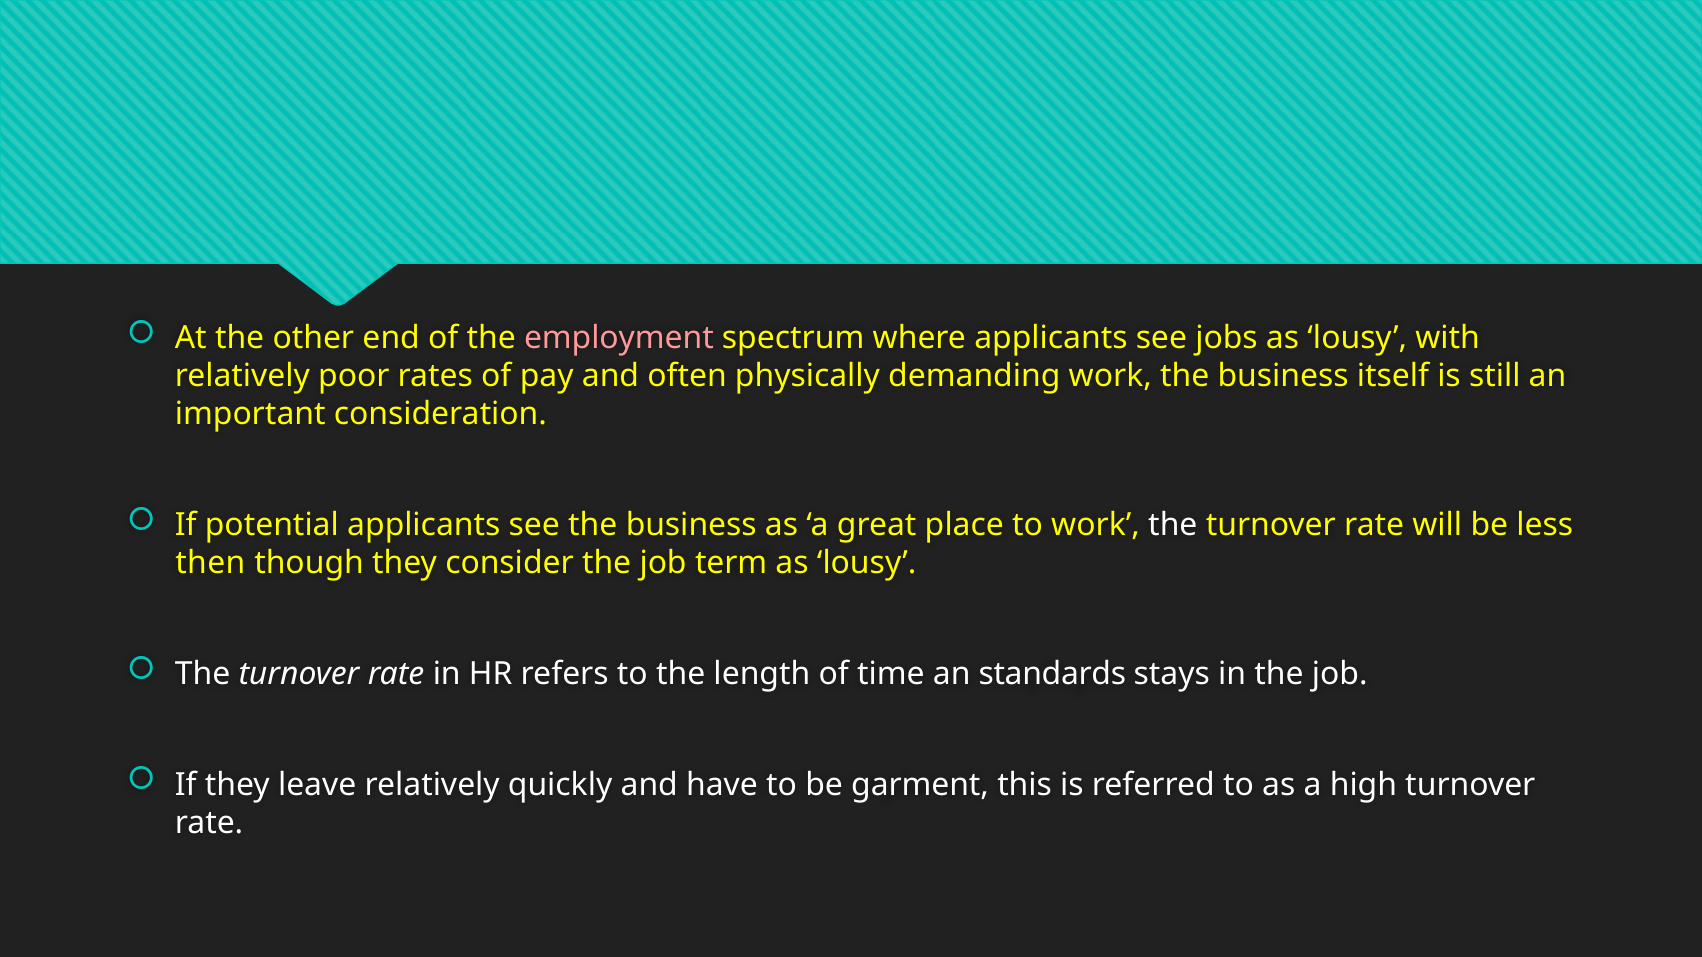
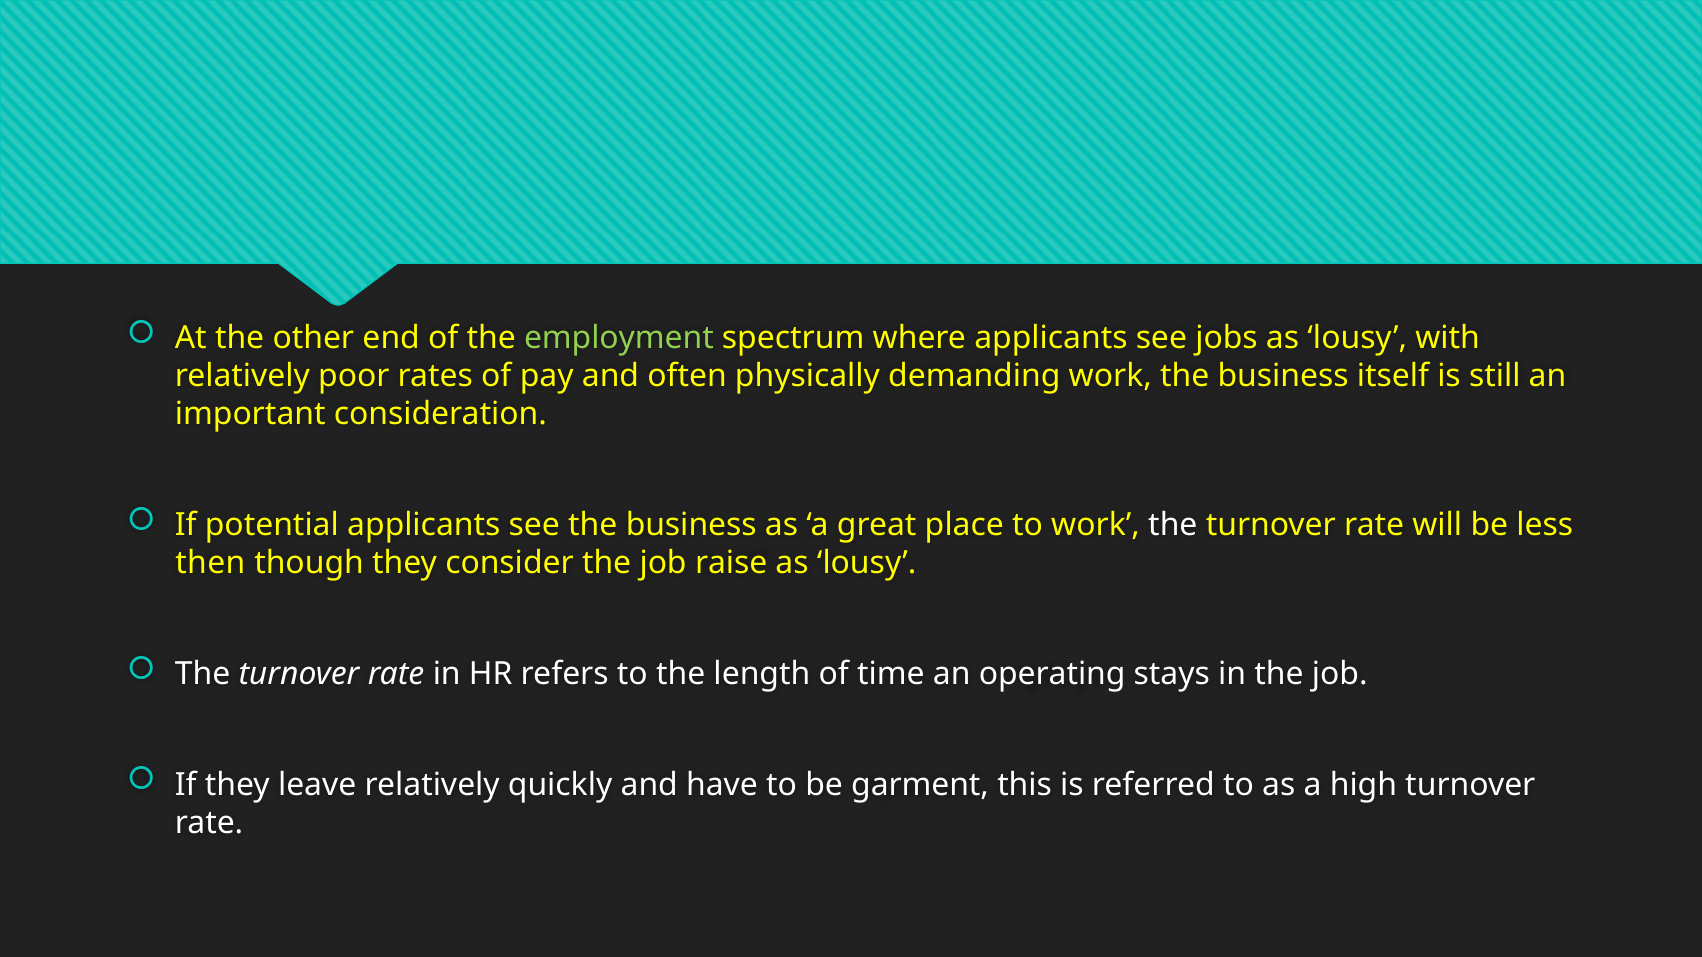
employment colour: pink -> light green
term: term -> raise
standards: standards -> operating
